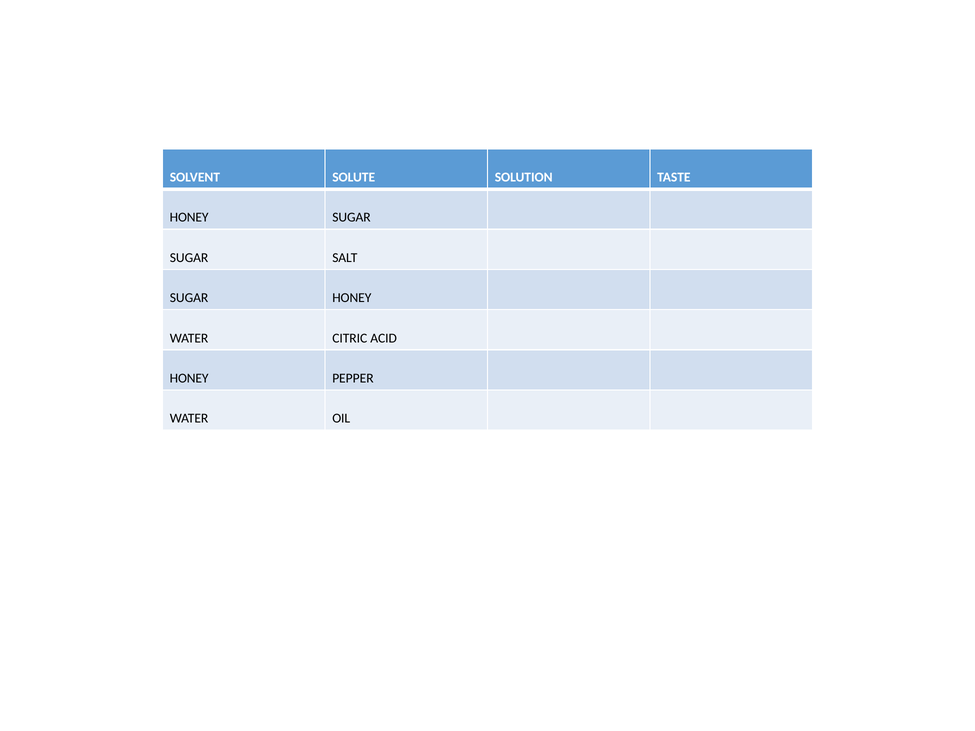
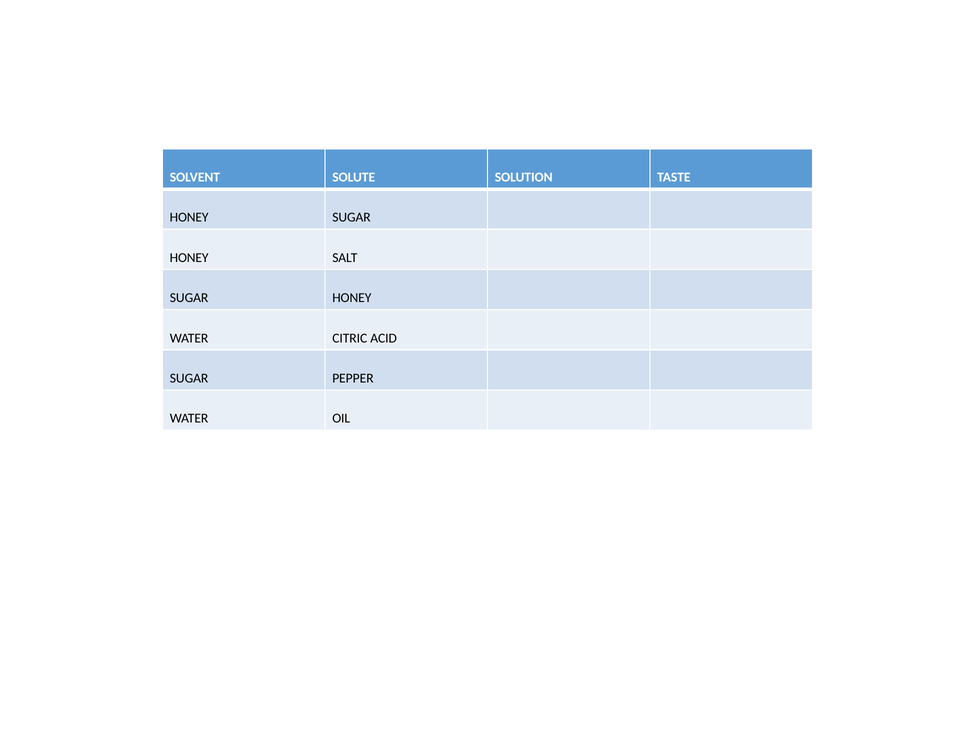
SUGAR at (189, 258): SUGAR -> HONEY
HONEY at (189, 378): HONEY -> SUGAR
